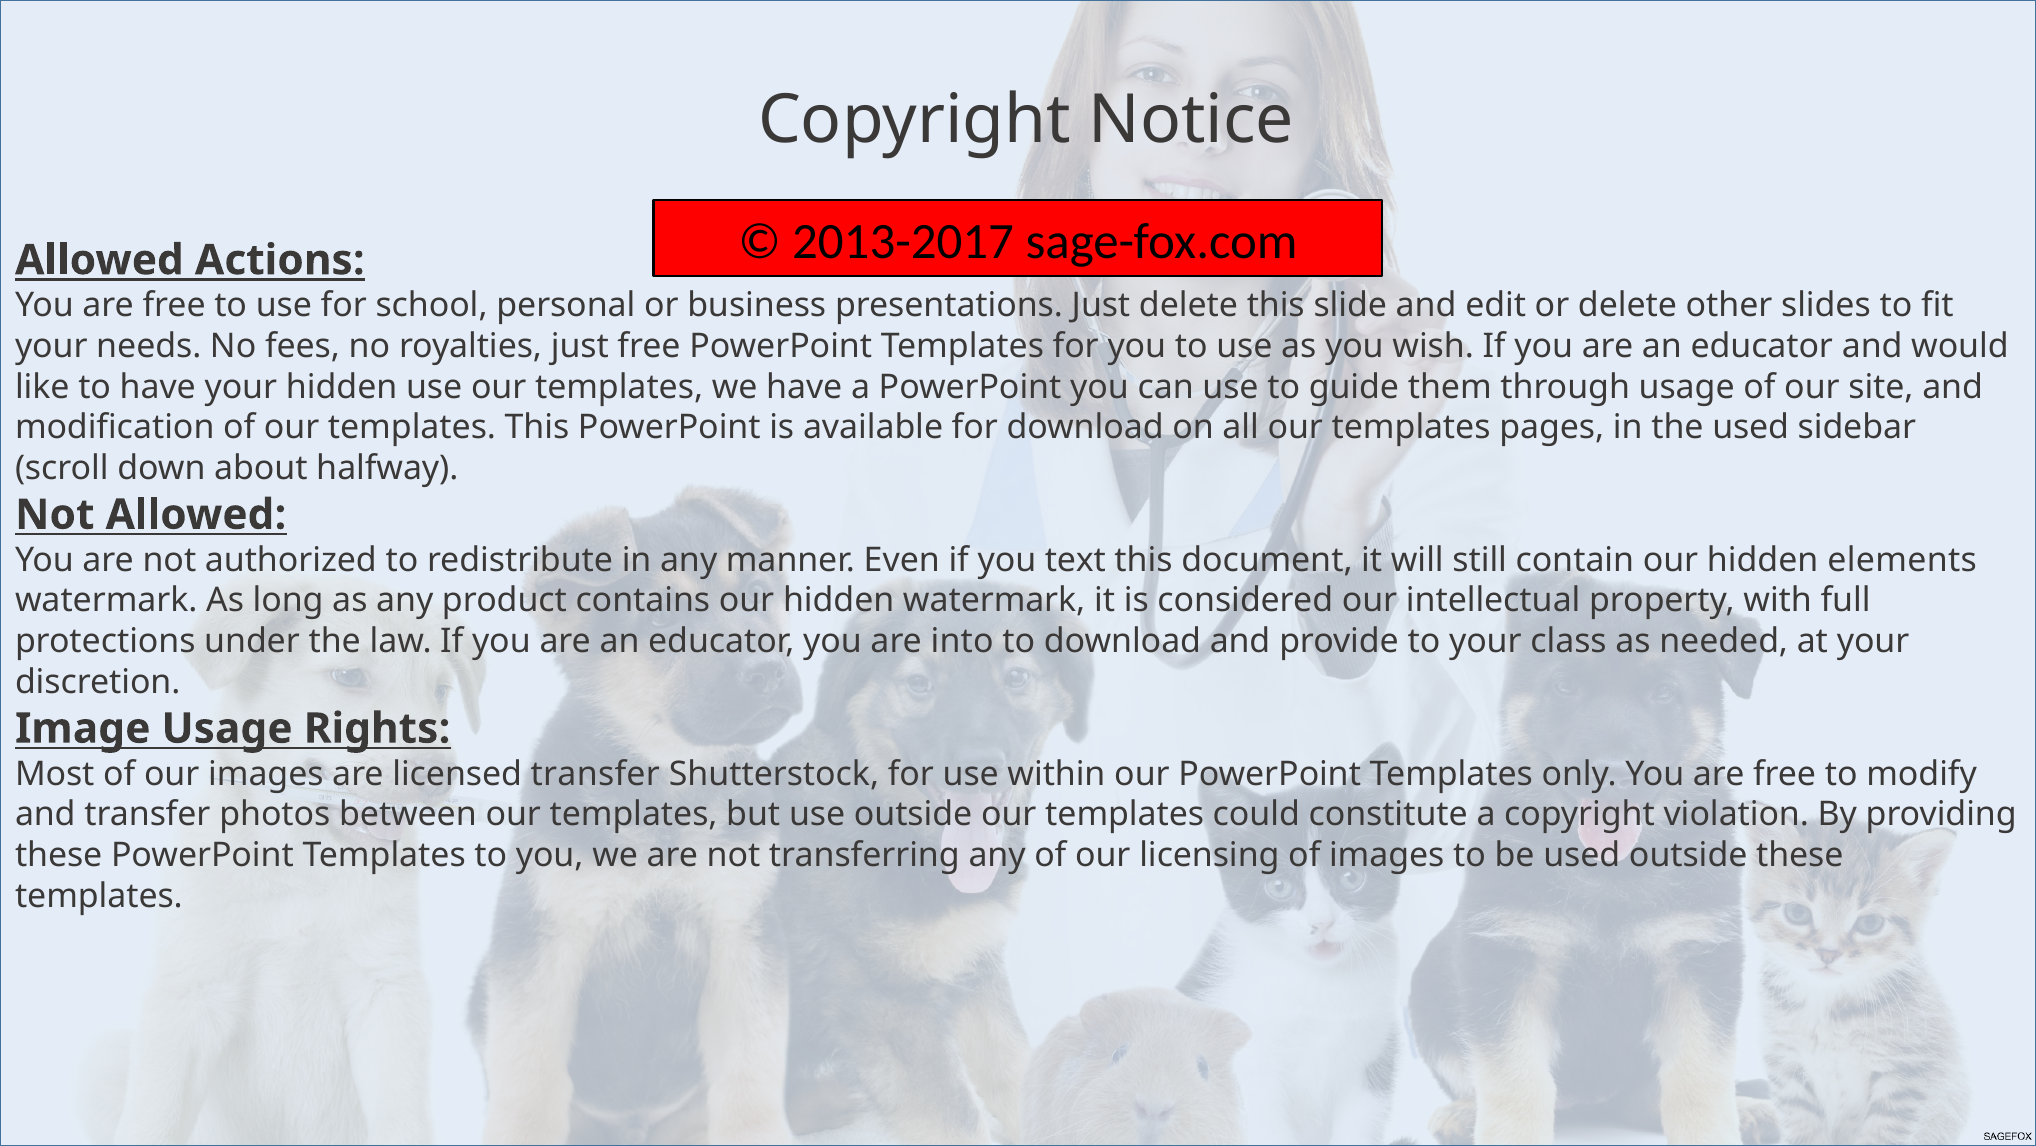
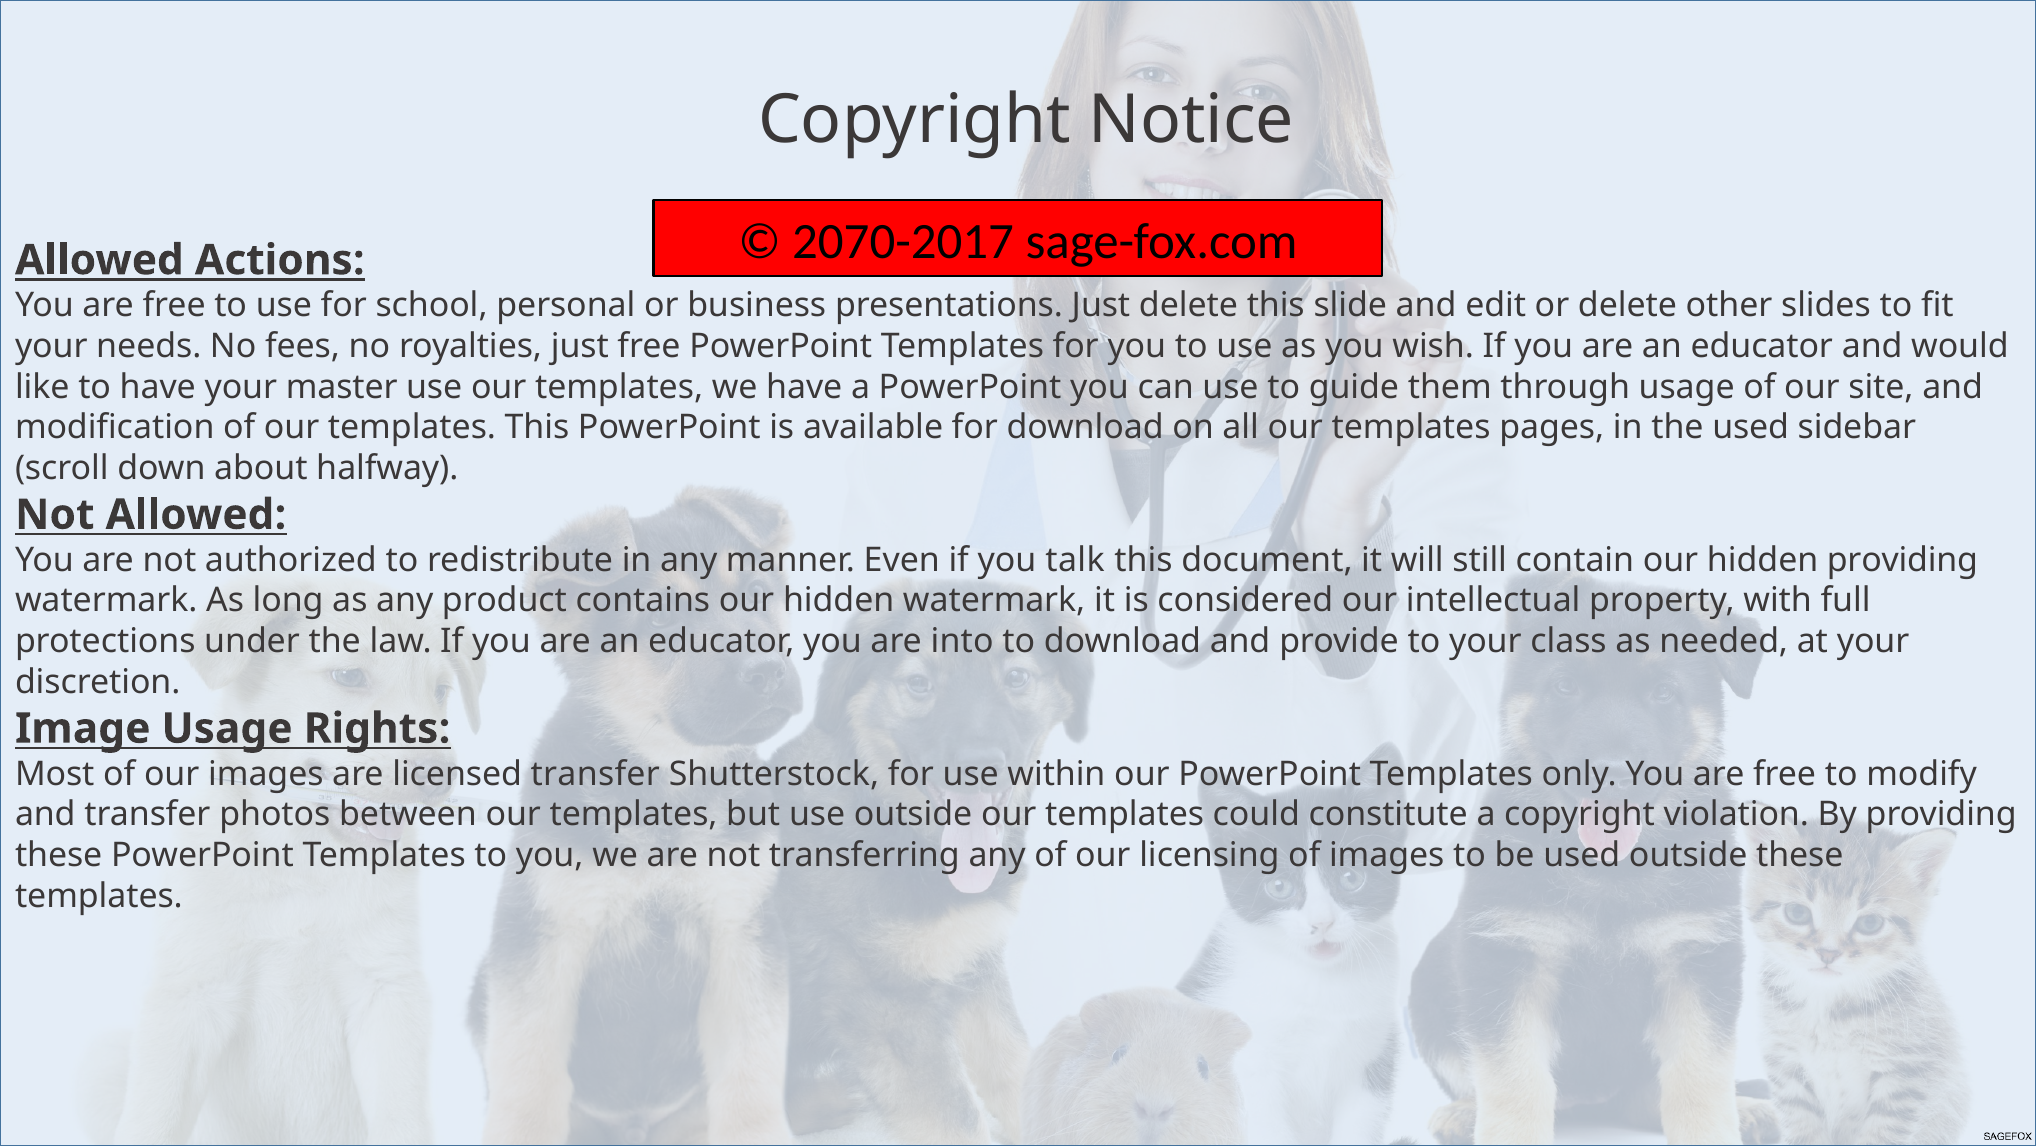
2013-2017: 2013-2017 -> 2070-2017
your hidden: hidden -> master
text: text -> talk
hidden elements: elements -> providing
